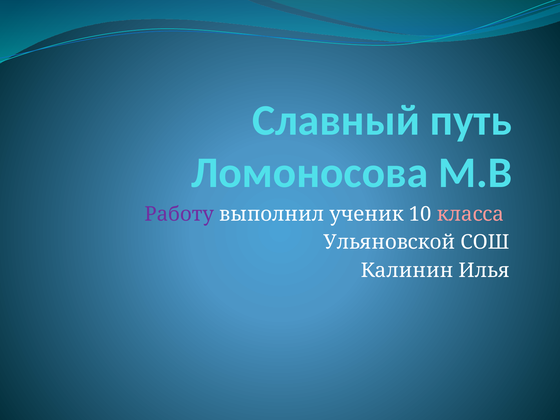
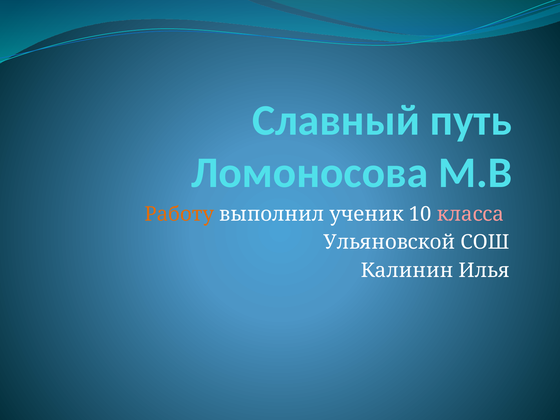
Работу colour: purple -> orange
